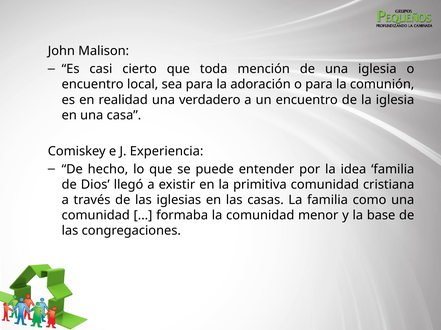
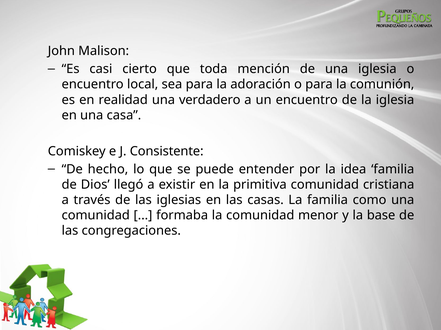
Experiencia: Experiencia -> Consistente
